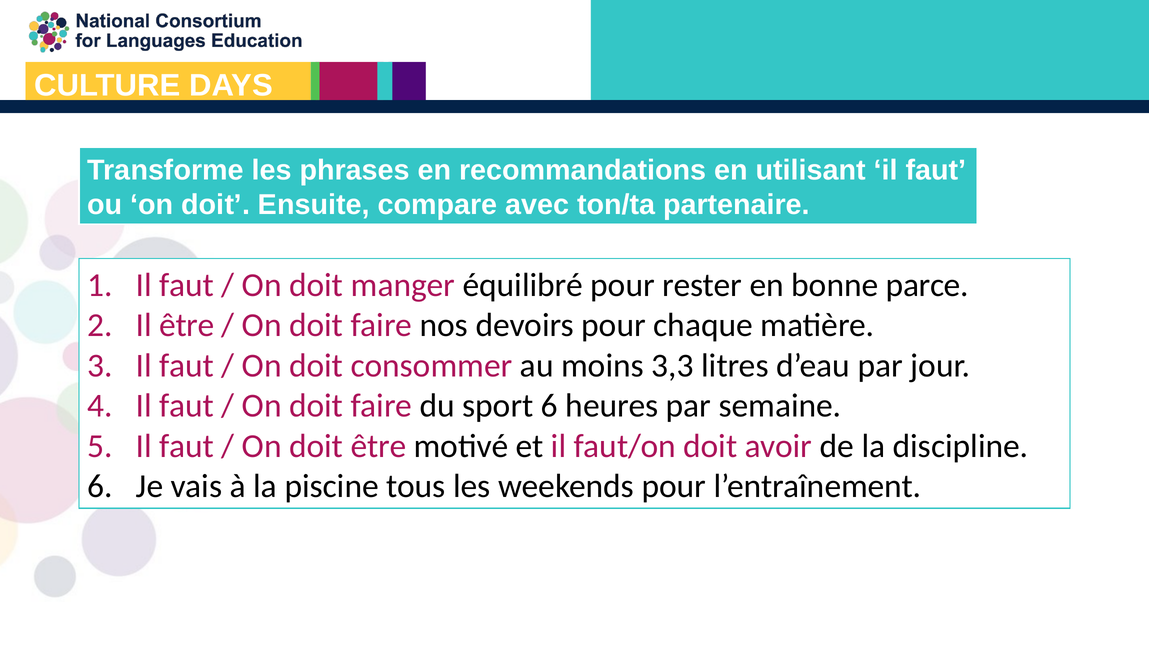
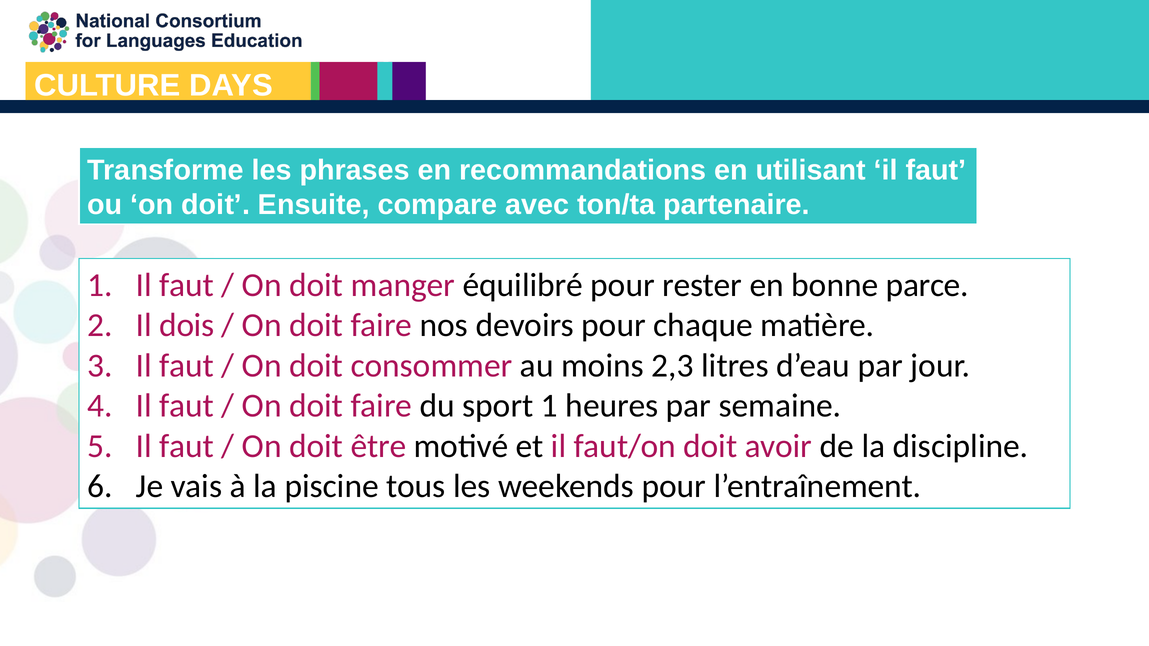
Il être: être -> dois
3,3: 3,3 -> 2,3
sport 6: 6 -> 1
